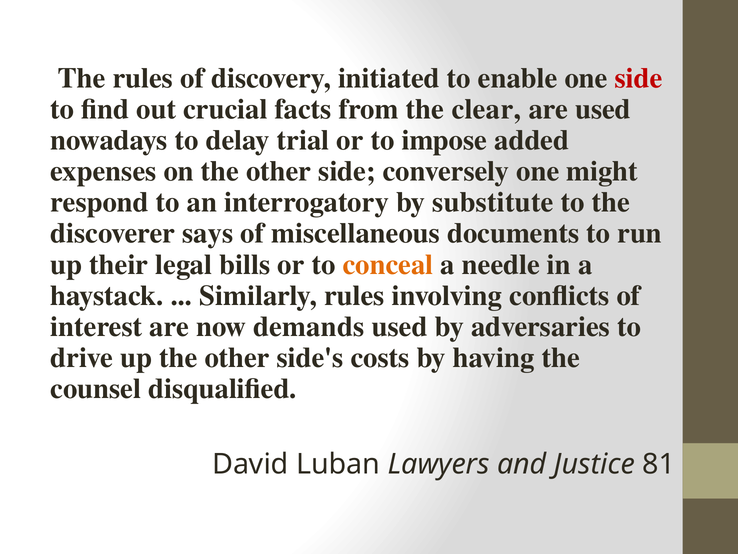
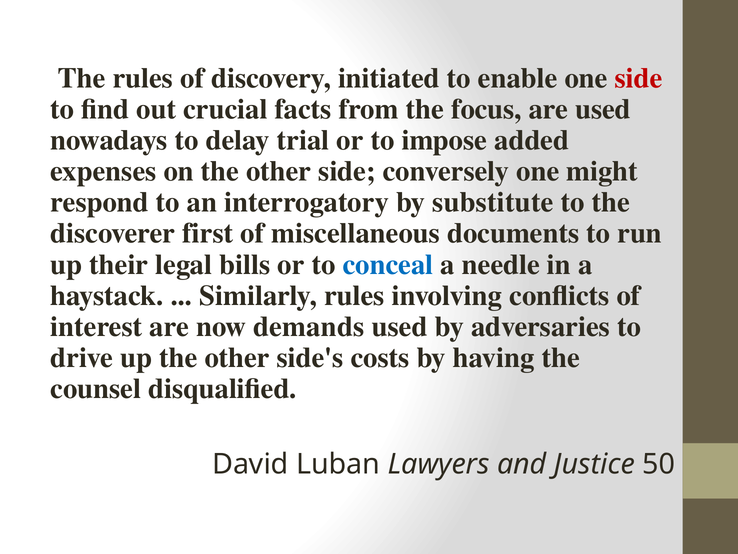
clear: clear -> focus
says: says -> first
conceal colour: orange -> blue
81: 81 -> 50
